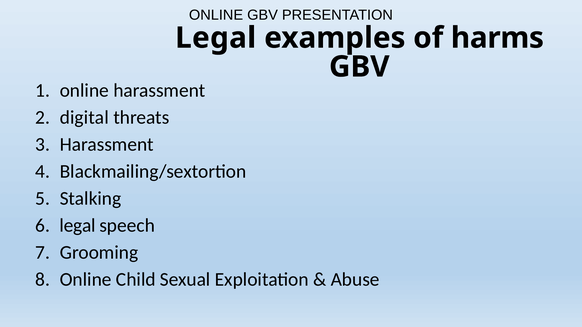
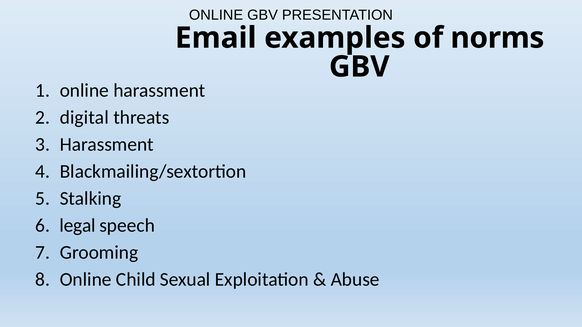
Legal at (216, 38): Legal -> Email
harms: harms -> norms
